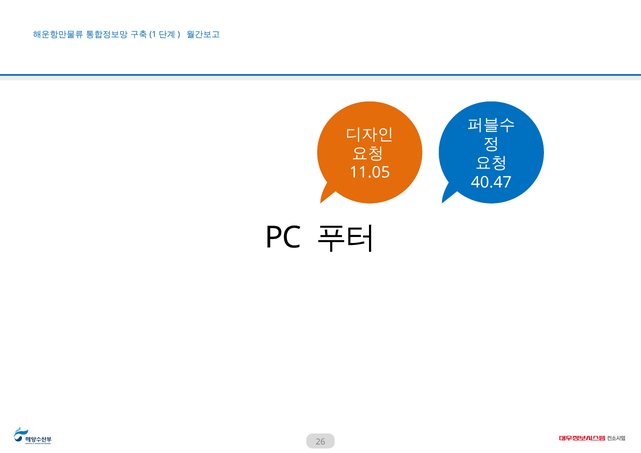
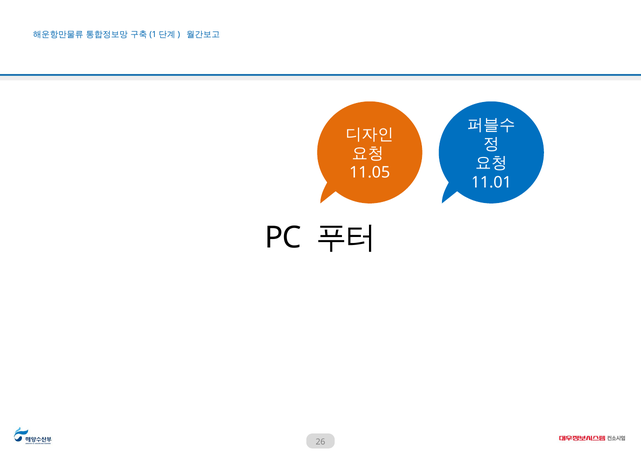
40.47: 40.47 -> 11.01
